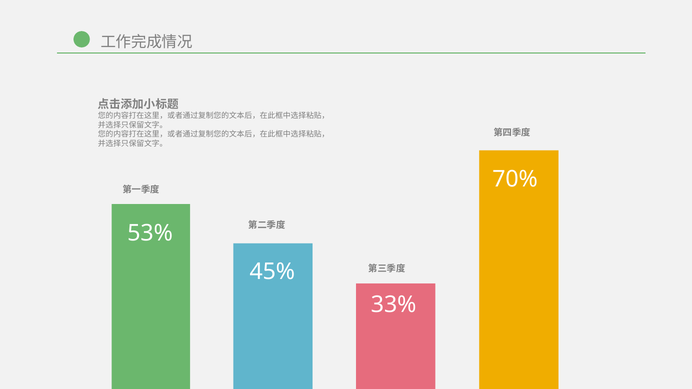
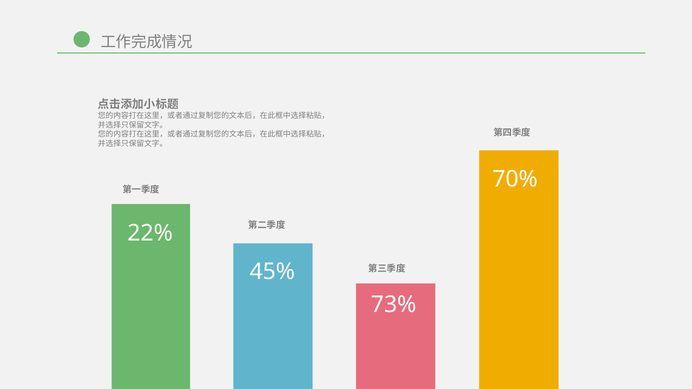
53%: 53% -> 22%
33%: 33% -> 73%
